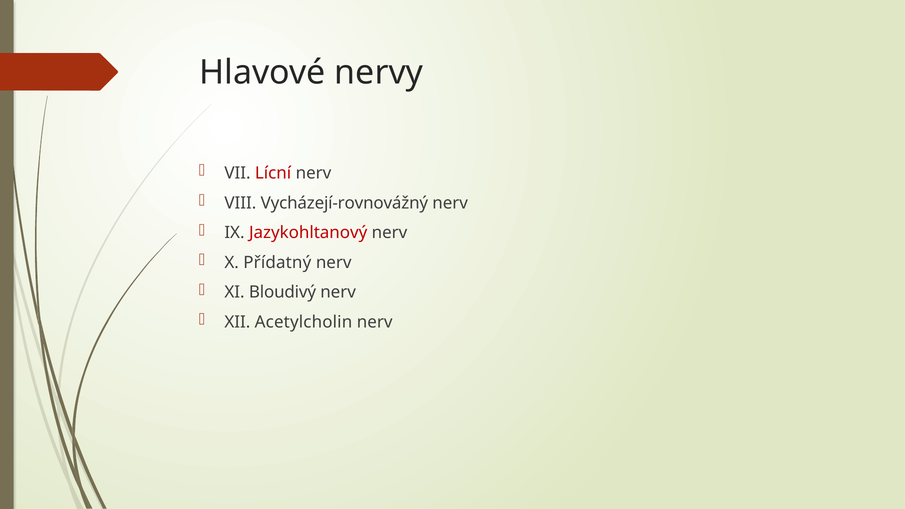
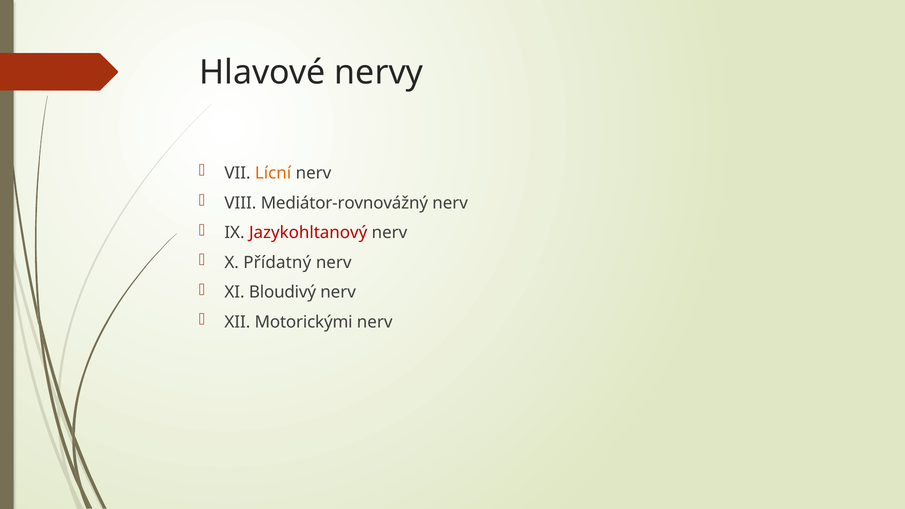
Lícní colour: red -> orange
Vycházejí-rovnovážný: Vycházejí-rovnovážný -> Mediátor-rovnovážný
Acetylcholin: Acetylcholin -> Motorickými
